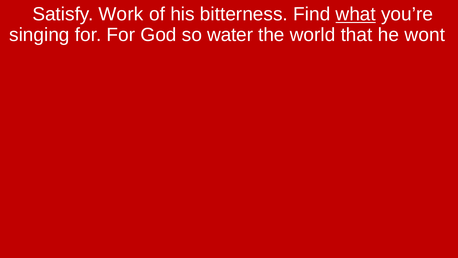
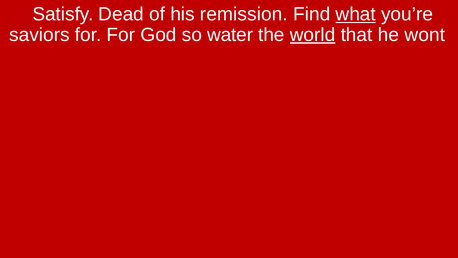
Work: Work -> Dead
bitterness: bitterness -> remission
singing: singing -> saviors
world underline: none -> present
